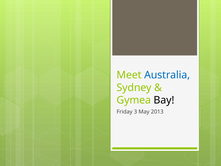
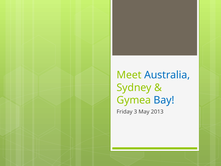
Bay colour: black -> blue
